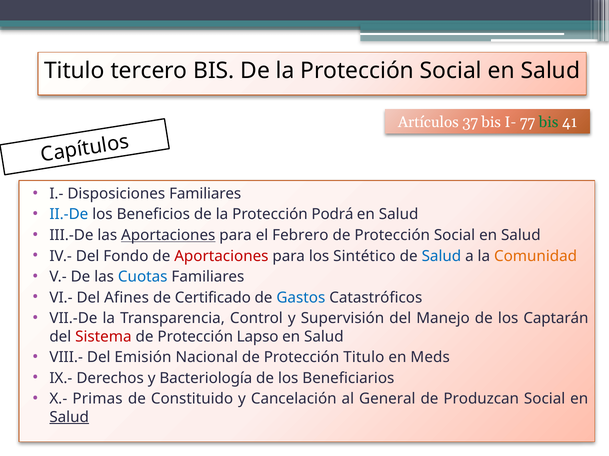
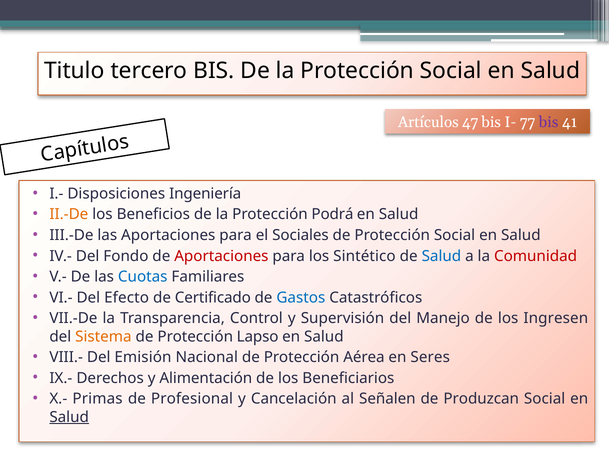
37: 37 -> 47
bis at (549, 123) colour: green -> purple
Disposiciones Familiares: Familiares -> Ingeniería
II.-De colour: blue -> orange
Aportaciones at (168, 236) underline: present -> none
Febrero: Febrero -> Sociales
Comunidad colour: orange -> red
Afines: Afines -> Efecto
Captarán: Captarán -> Ingresen
Sistema colour: red -> orange
Protección Titulo: Titulo -> Aérea
Meds: Meds -> Seres
Bacteriología: Bacteriología -> Alimentación
Constituido: Constituido -> Profesional
General: General -> Señalen
